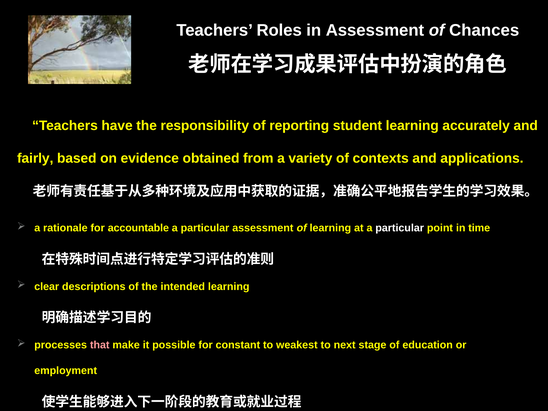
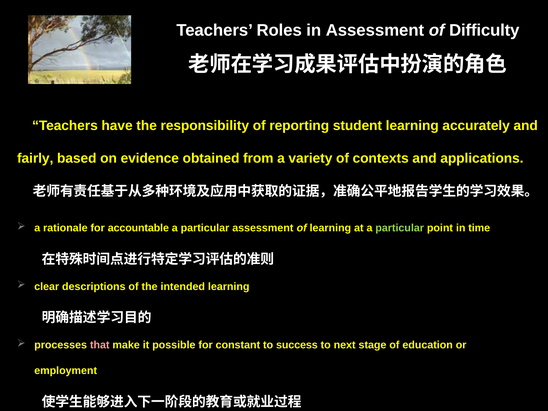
Chances: Chances -> Difficulty
particular at (400, 228) colour: white -> light green
weakest: weakest -> success
